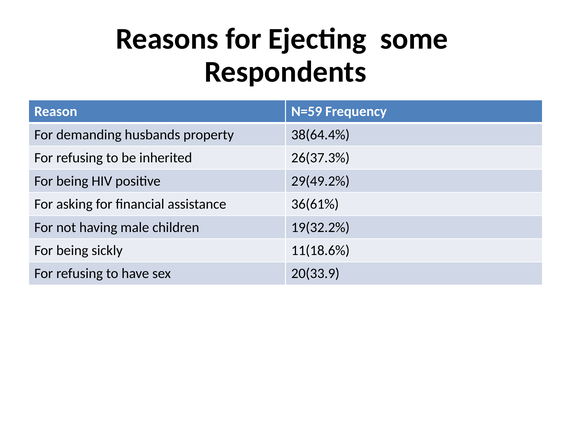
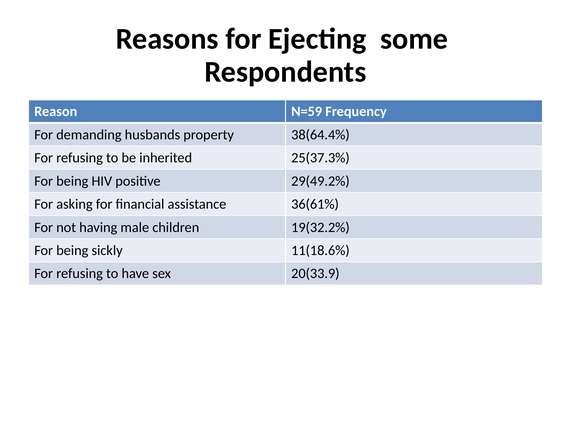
26(37.3%: 26(37.3% -> 25(37.3%
